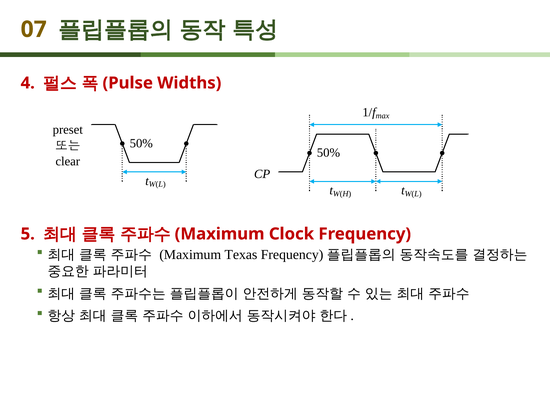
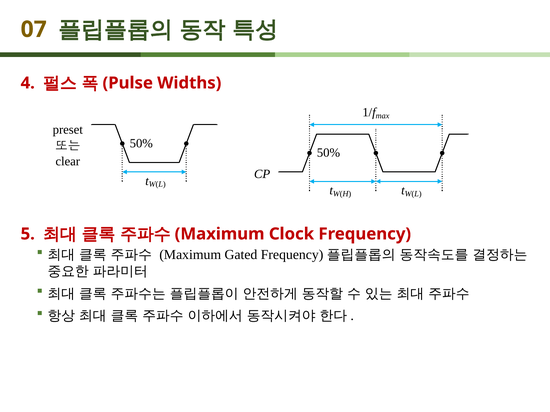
Texas: Texas -> Gated
